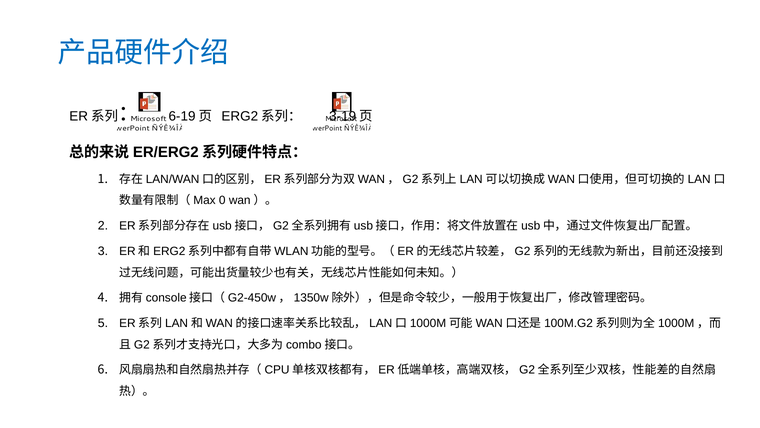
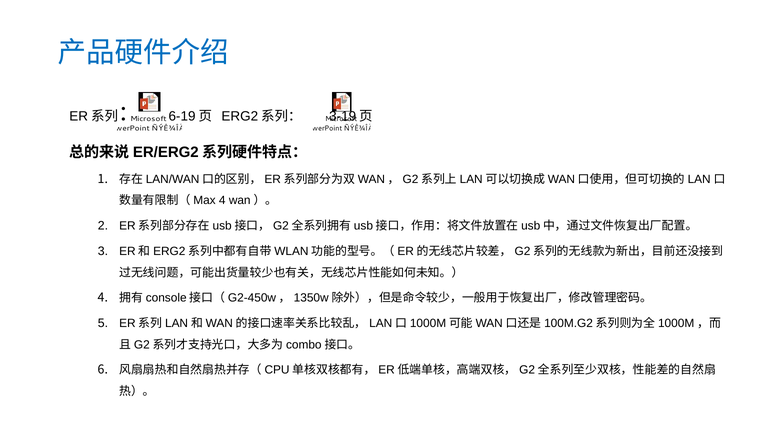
0 at (222, 200): 0 -> 4
